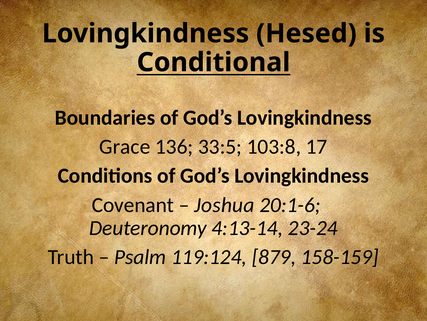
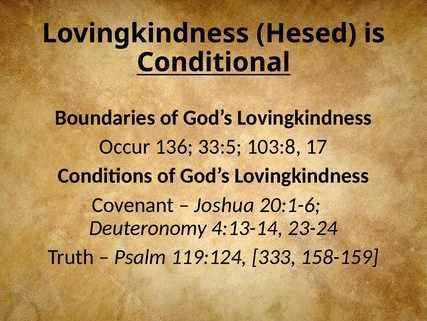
Grace: Grace -> Occur
879: 879 -> 333
